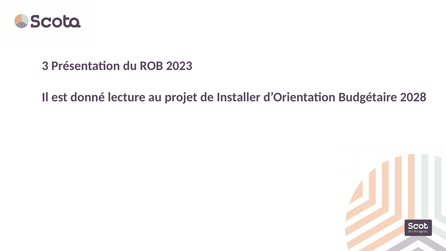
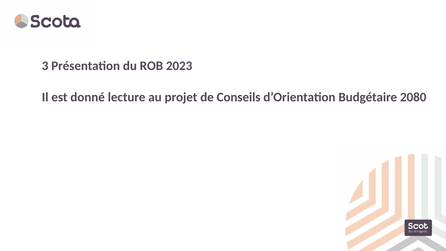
Installer: Installer -> Conseils
2028: 2028 -> 2080
